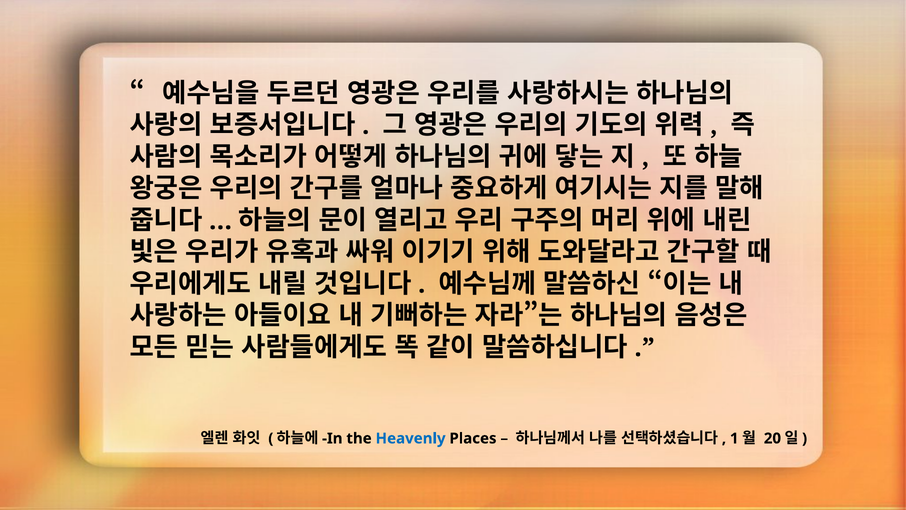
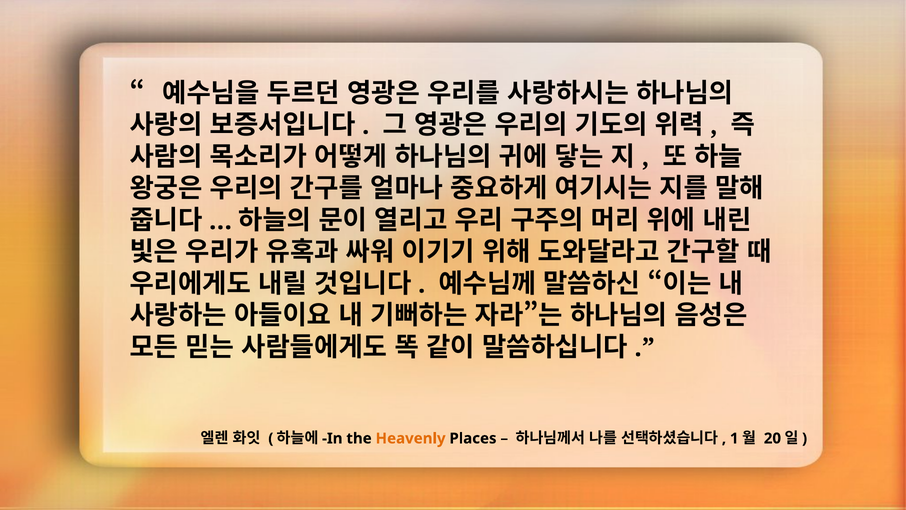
Heavenly colour: blue -> orange
